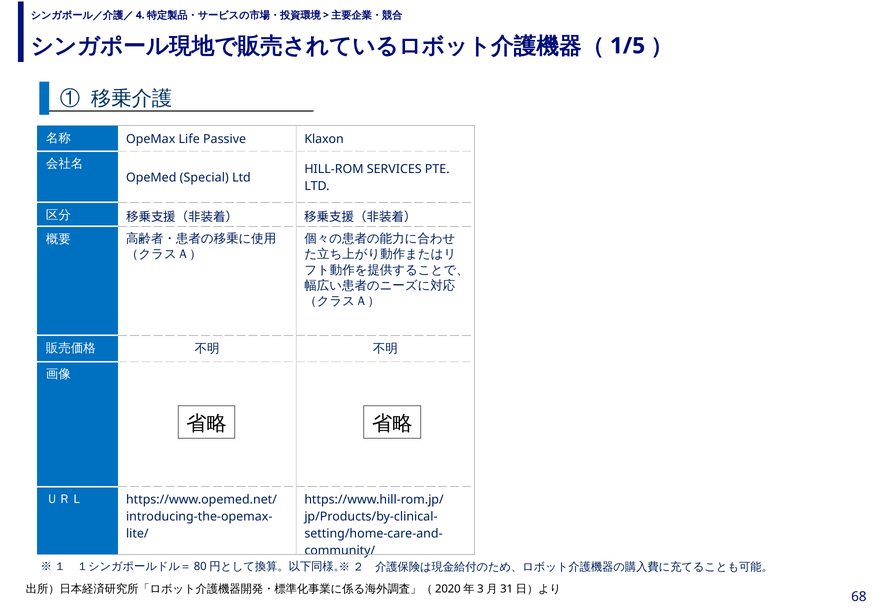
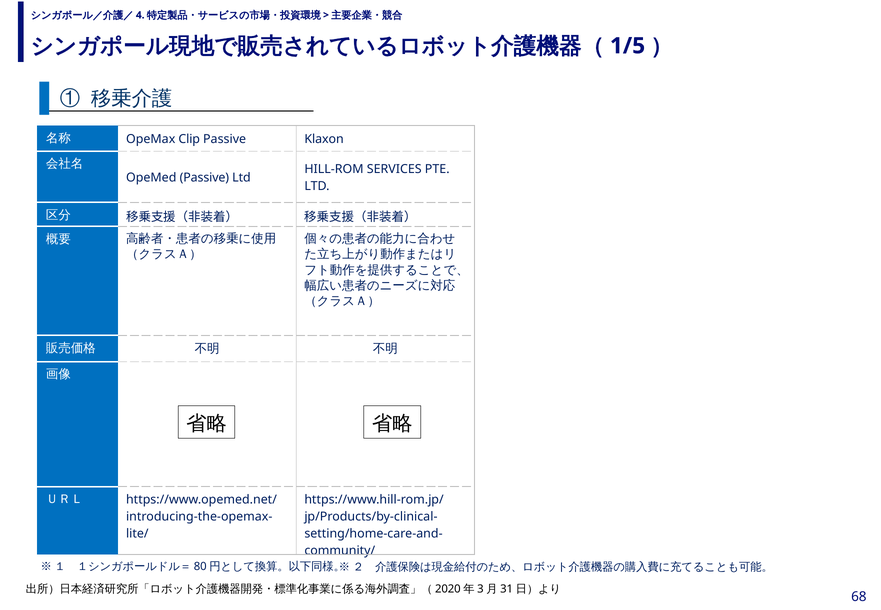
Life: Life -> Clip
OpeMed Special: Special -> Passive
